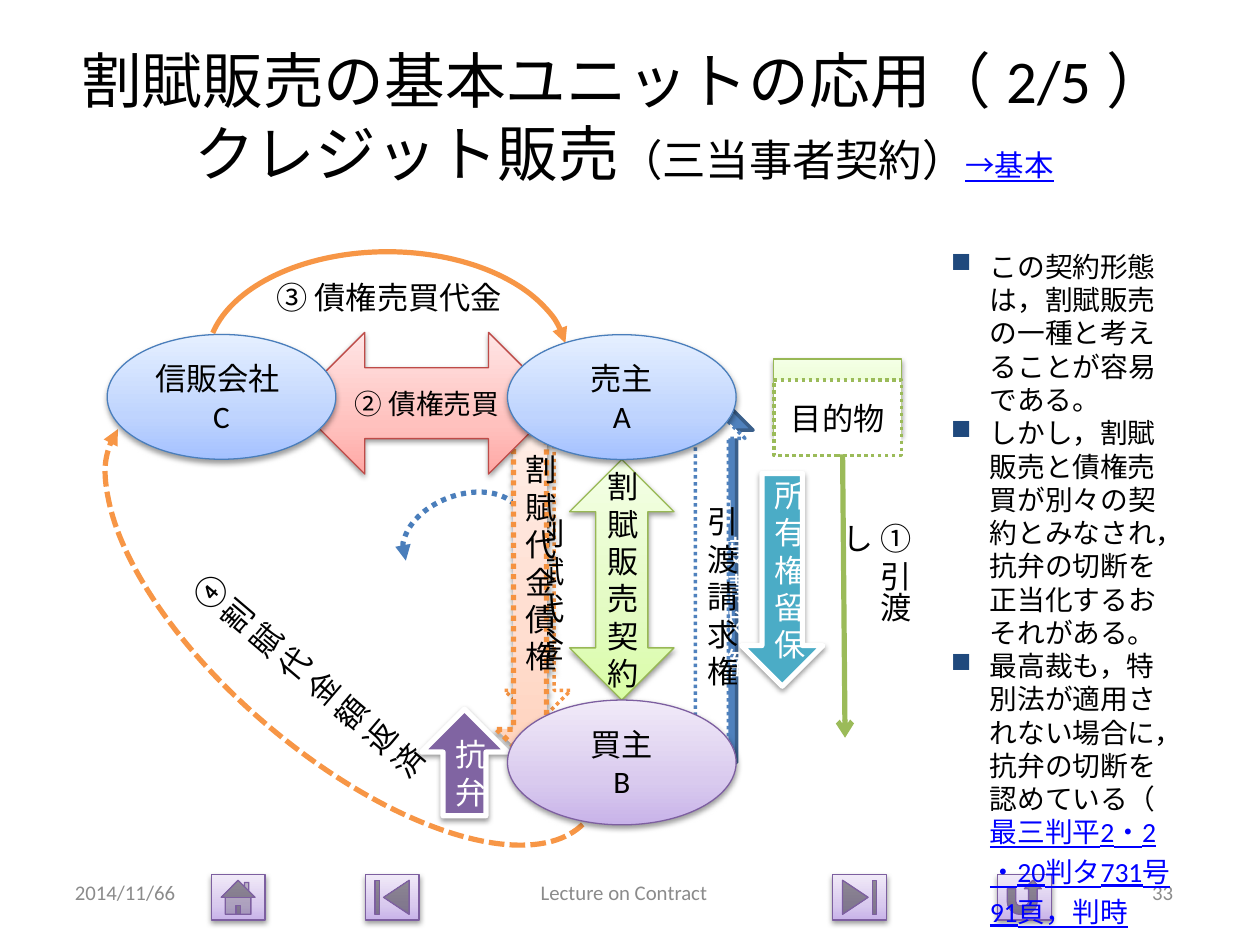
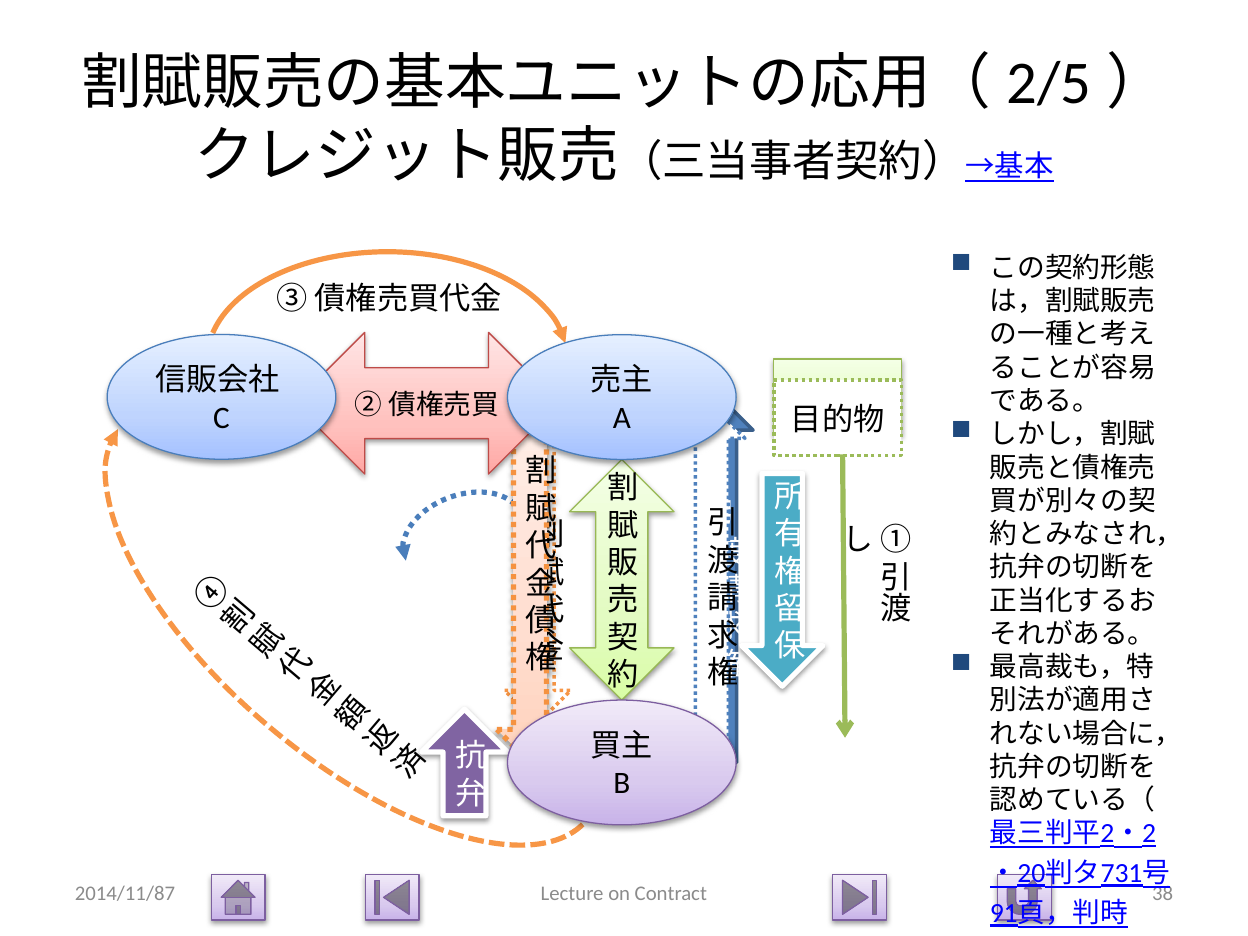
2014/11/66: 2014/11/66 -> 2014/11/87
33: 33 -> 38
